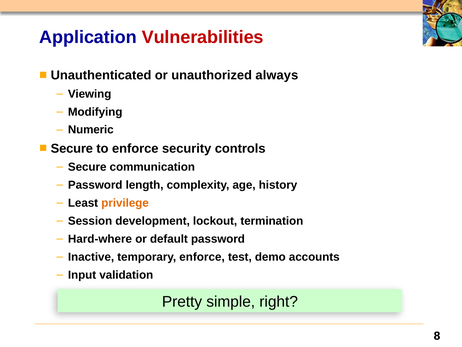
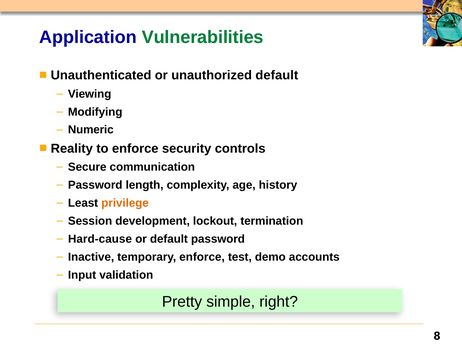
Vulnerabilities colour: red -> green
unauthorized always: always -> default
Secure at (72, 148): Secure -> Reality
Hard-where: Hard-where -> Hard-cause
